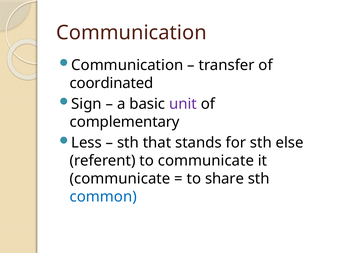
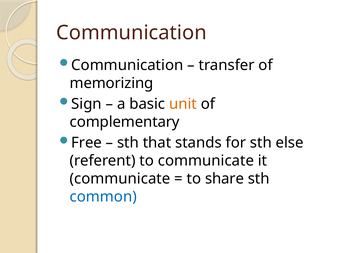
coordinated: coordinated -> memorizing
unit colour: purple -> orange
Less: Less -> Free
